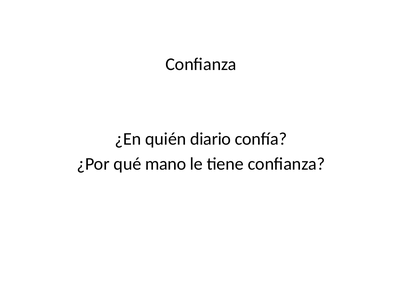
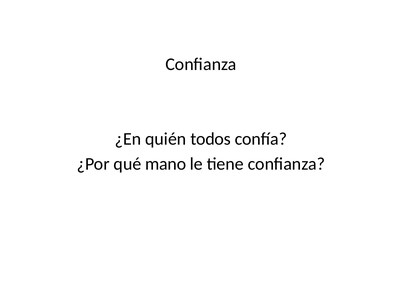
diario: diario -> todos
